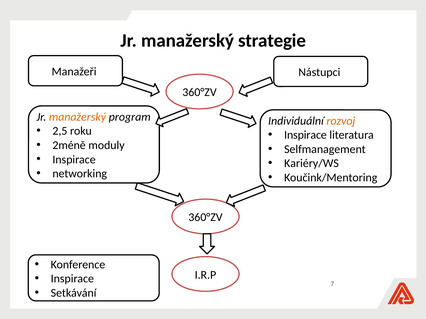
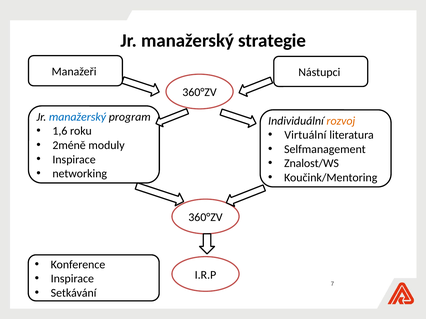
manažerský at (78, 117) colour: orange -> blue
2,5: 2,5 -> 1,6
Inspirace at (305, 135): Inspirace -> Virtuální
Kariéry/WS: Kariéry/WS -> Znalost/WS
